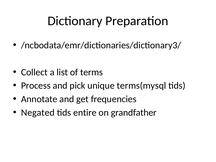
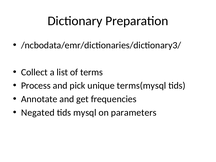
entire: entire -> mysql
grandfather: grandfather -> parameters
